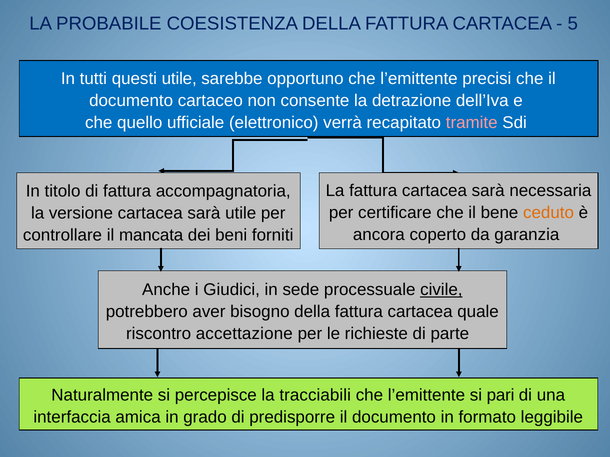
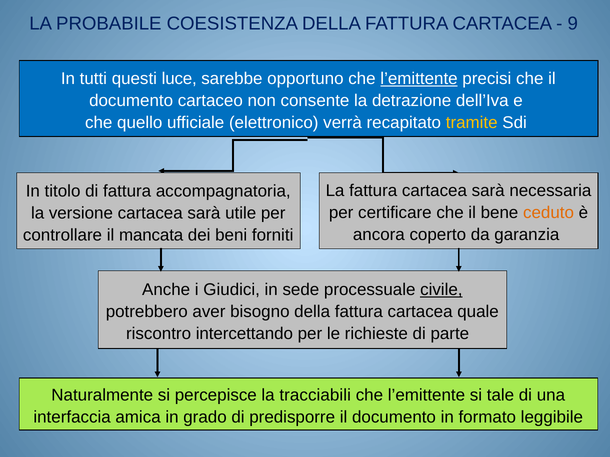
5: 5 -> 9
questi utile: utile -> luce
l’emittente at (419, 79) underline: none -> present
tramite colour: pink -> yellow
accettazione: accettazione -> intercettando
pari: pari -> tale
